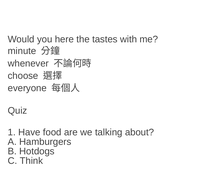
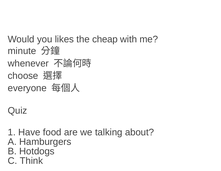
here: here -> likes
tastes: tastes -> cheap
